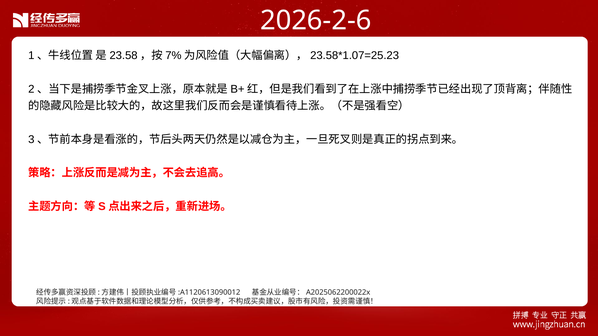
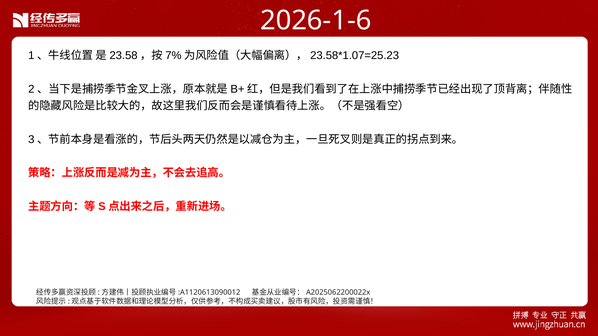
2026-2-6: 2026-2-6 -> 2026-1-6
